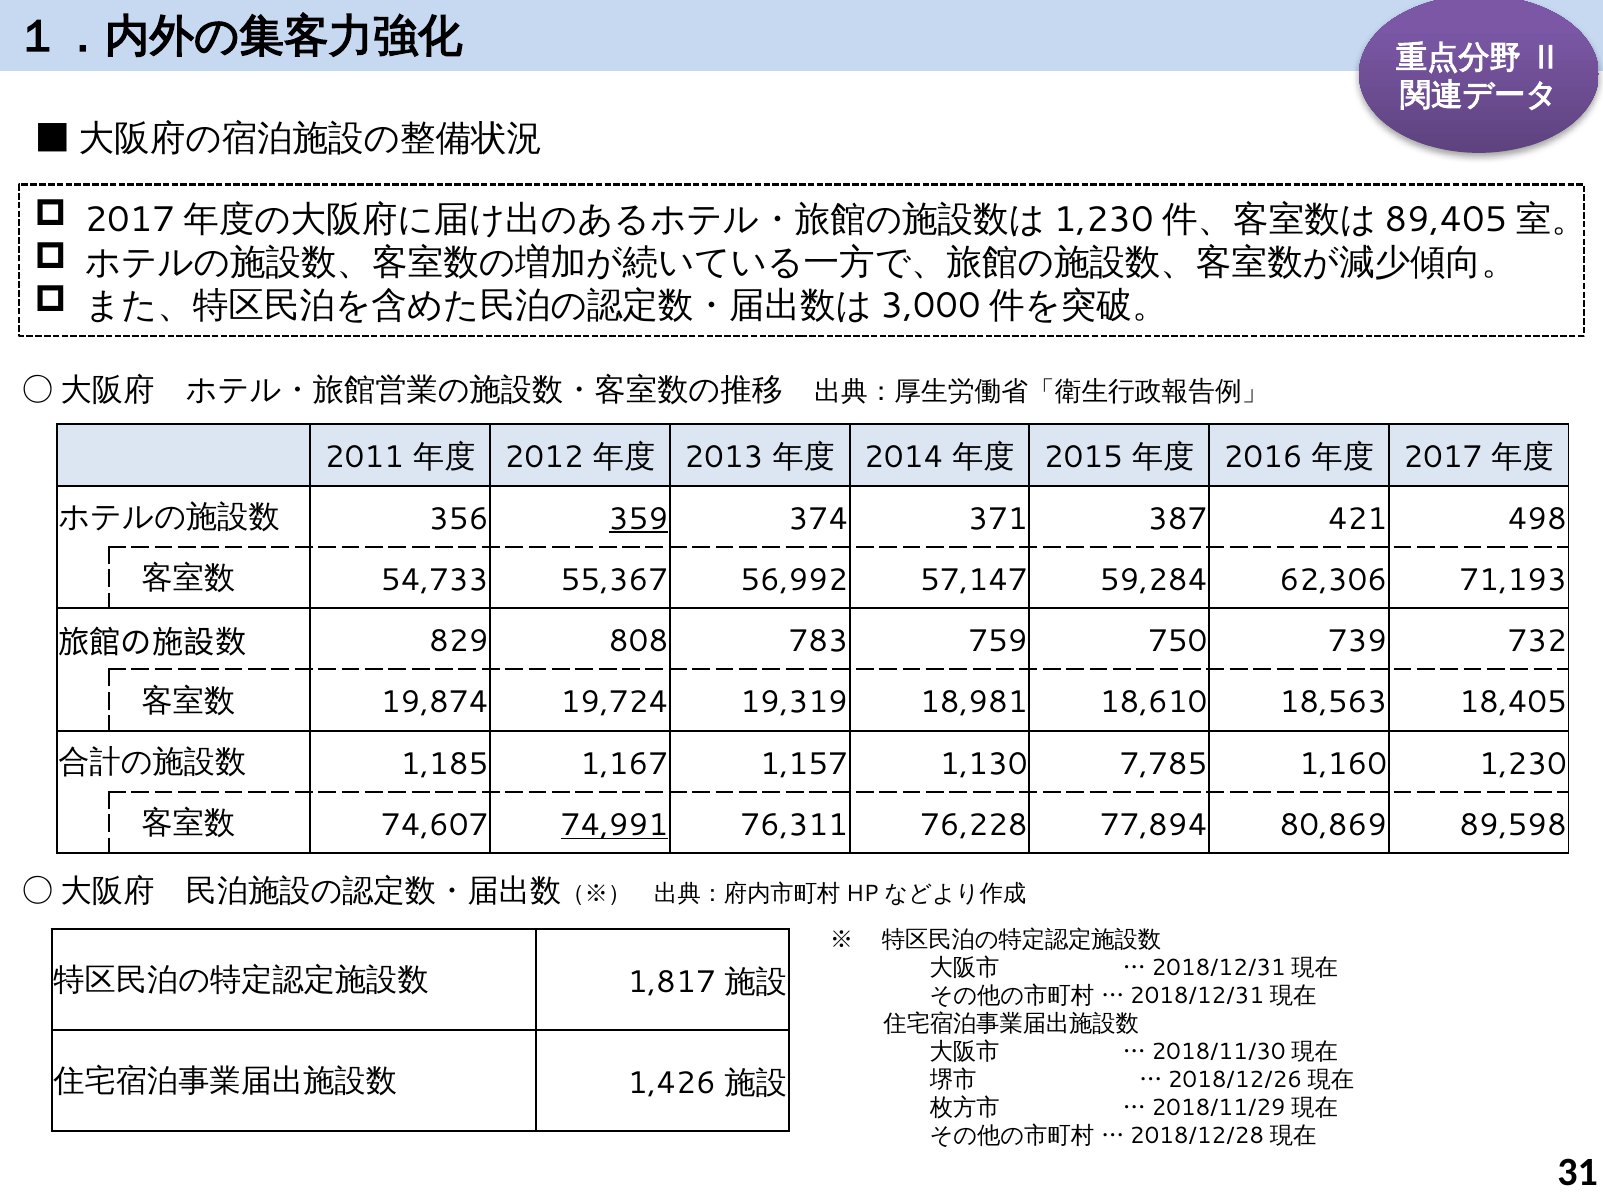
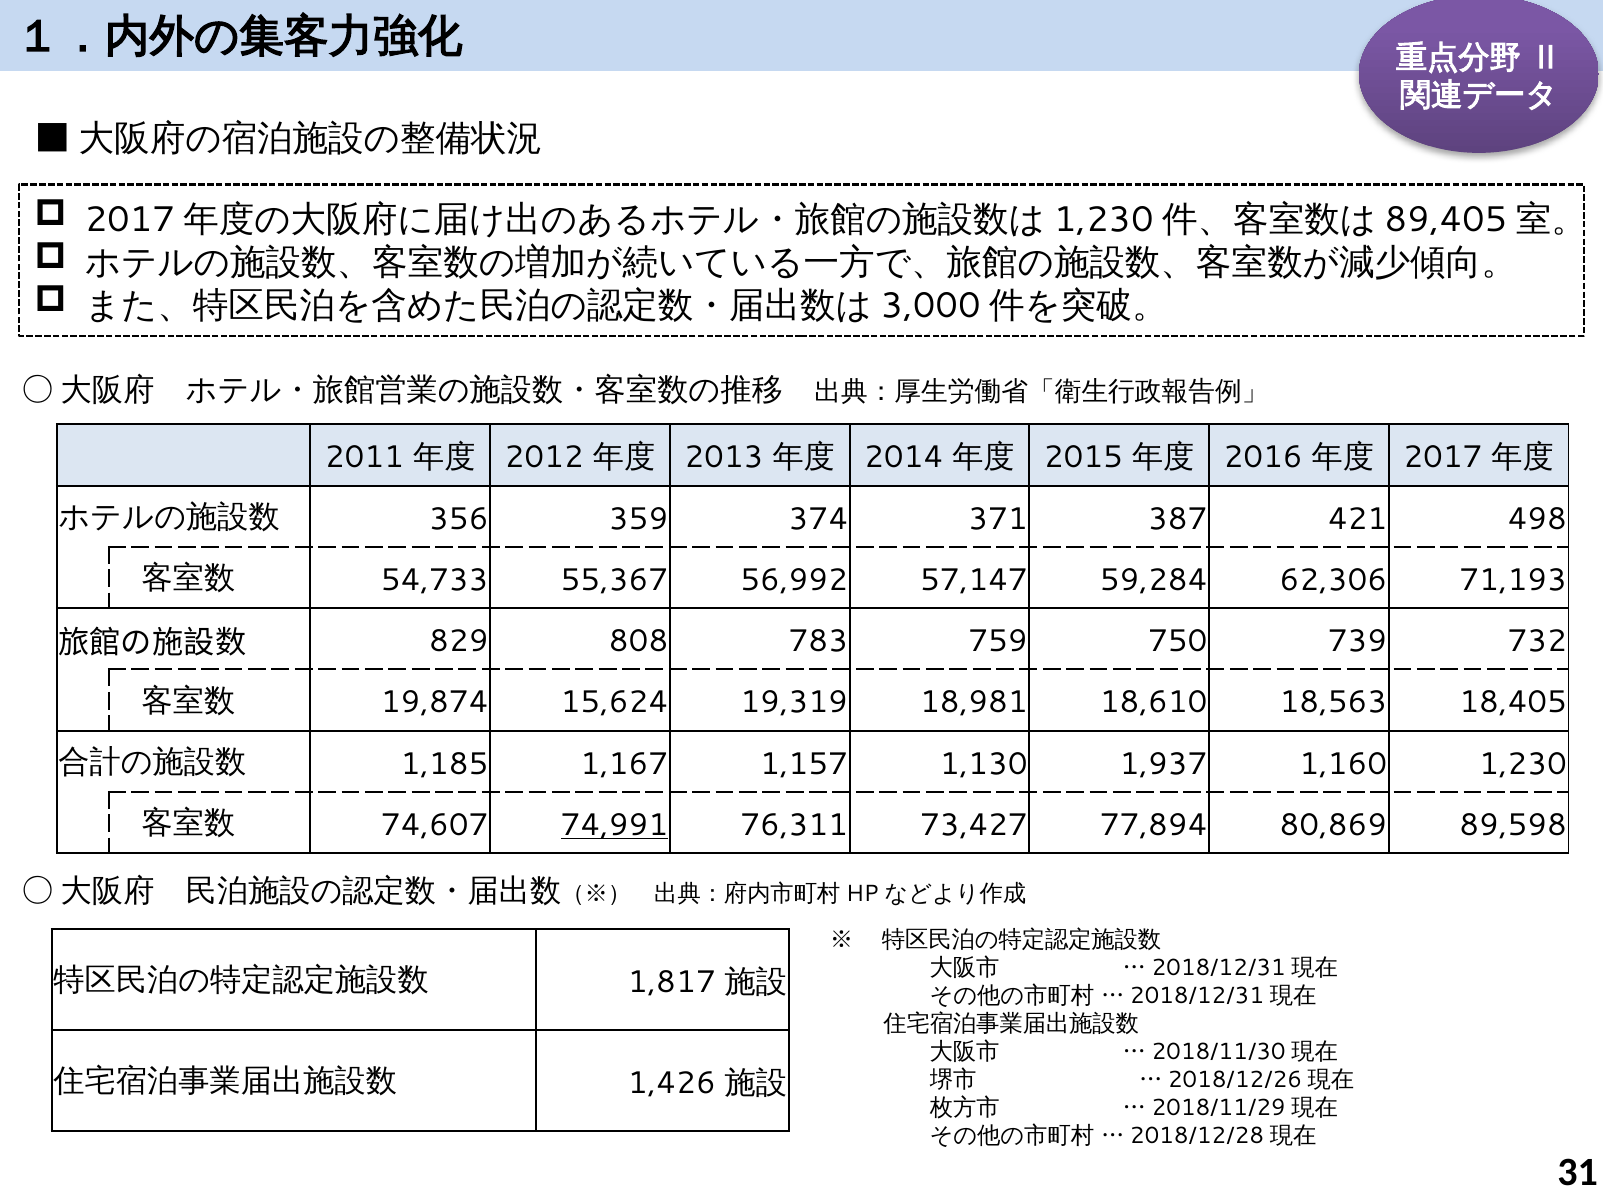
359 underline: present -> none
19,724: 19,724 -> 15,624
7,785: 7,785 -> 1,937
76,228: 76,228 -> 73,427
